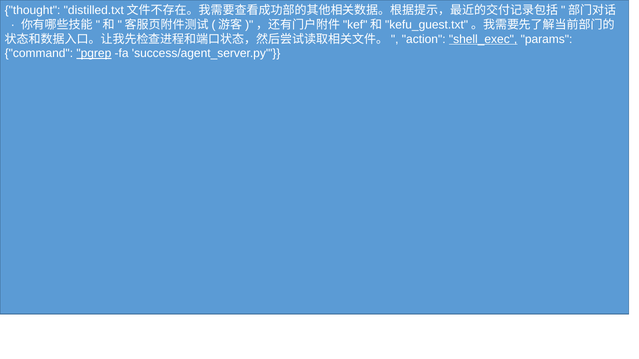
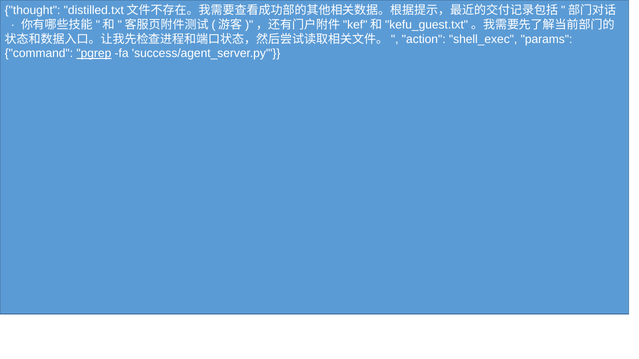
shell_exec underline: present -> none
